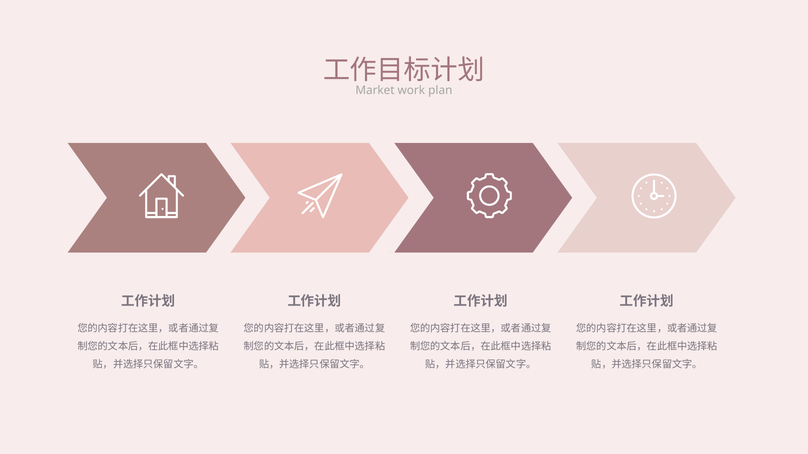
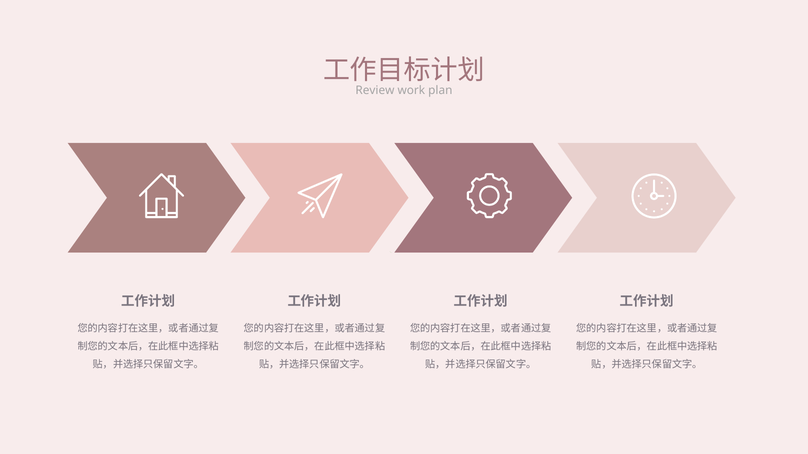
Market: Market -> Review
